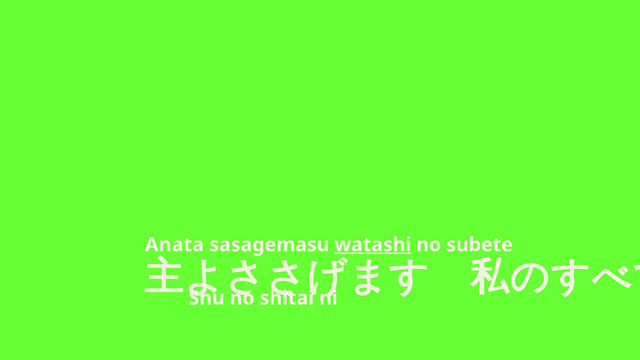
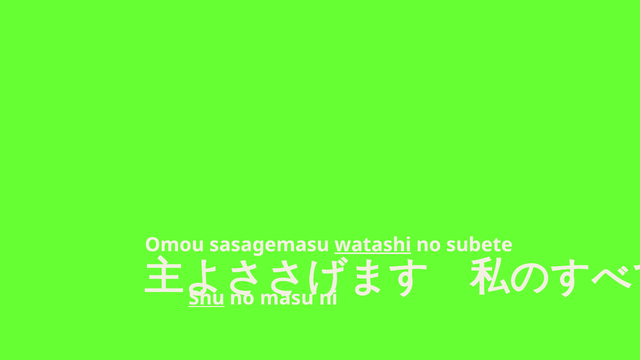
Anata: Anata -> Omou
Shu underline: none -> present
shitai: shitai -> masu
